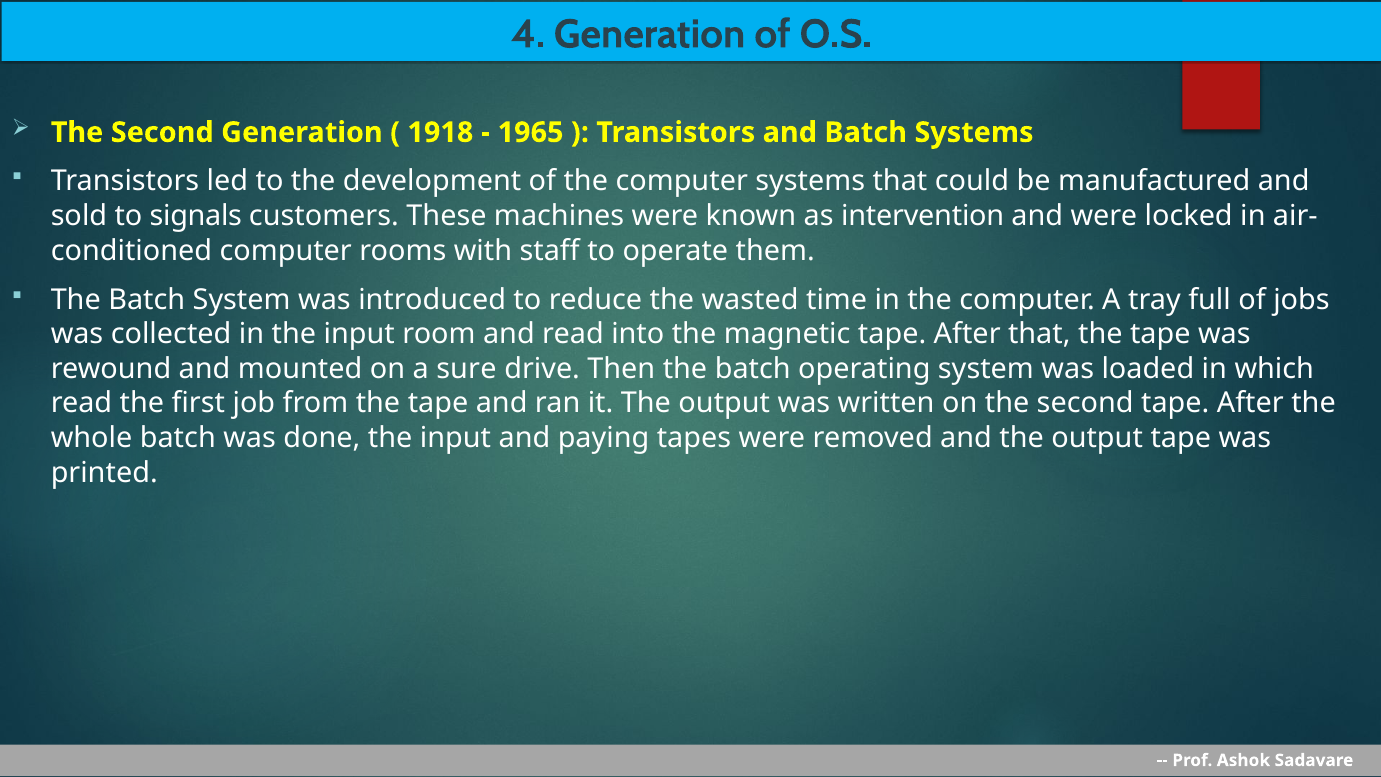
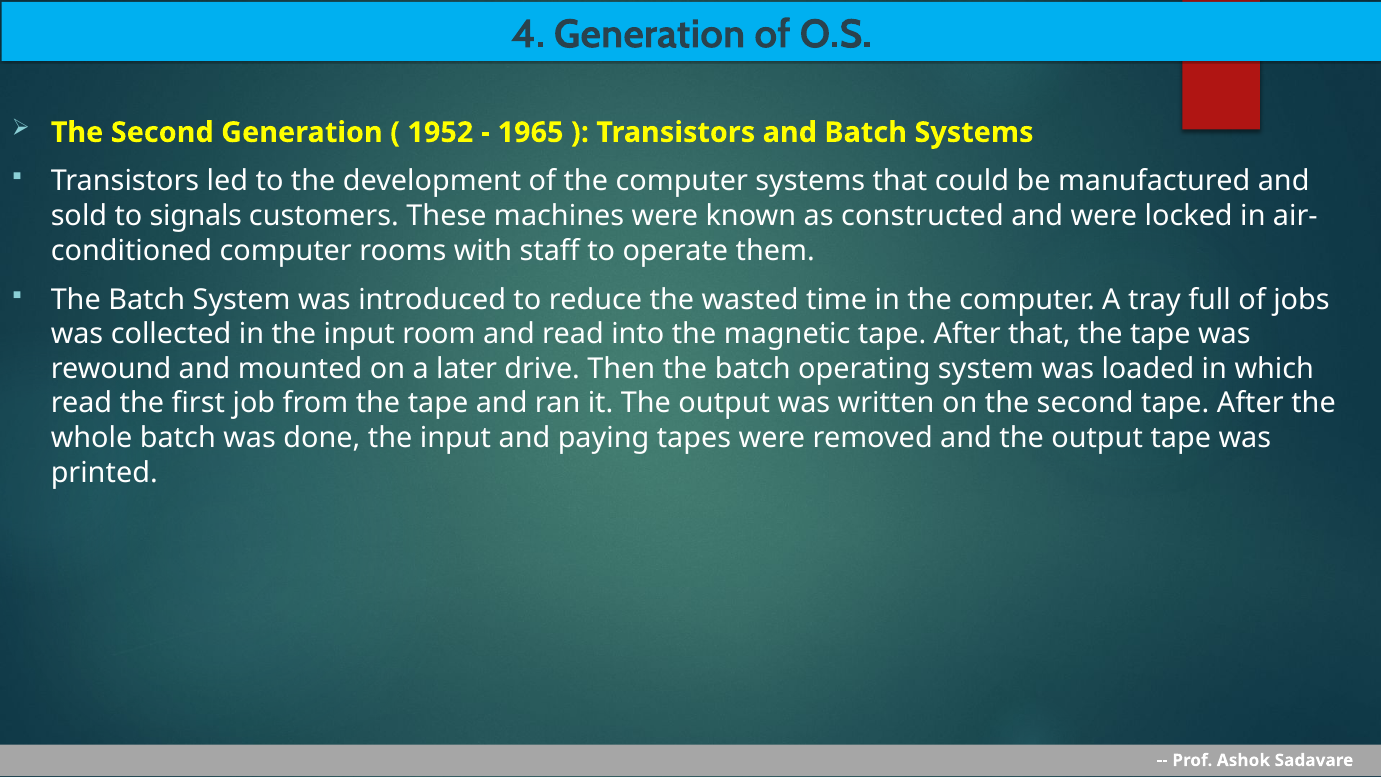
1918: 1918 -> 1952
intervention: intervention -> constructed
sure: sure -> later
